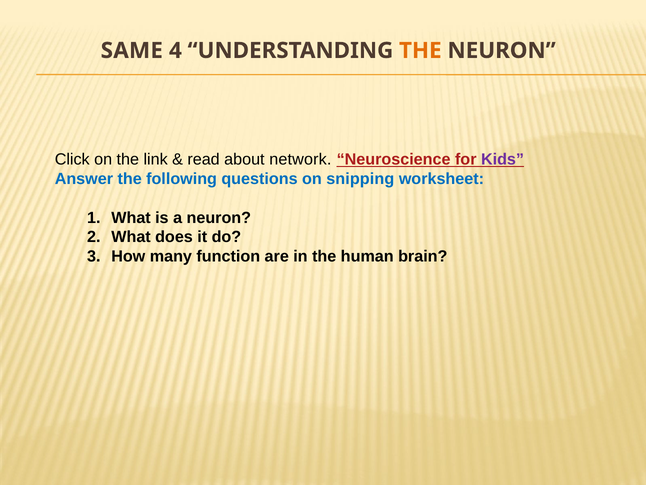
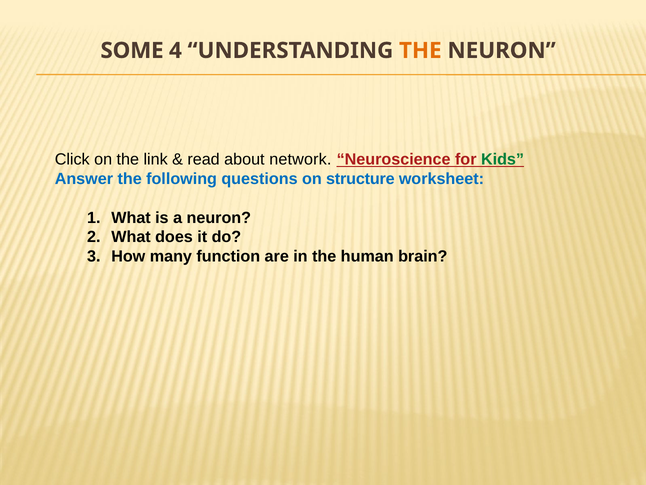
SAME: SAME -> SOME
Kids colour: purple -> green
snipping: snipping -> structure
